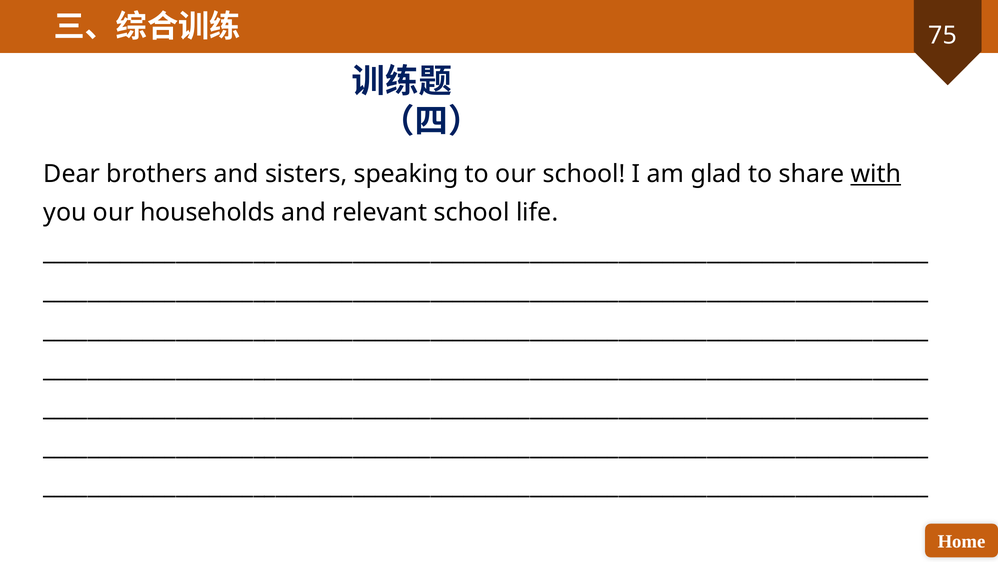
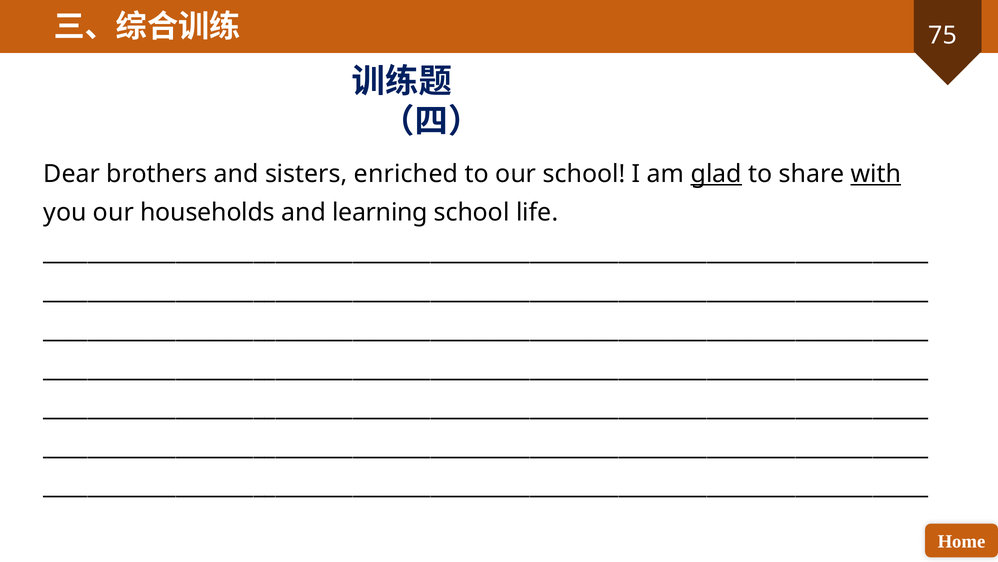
speaking: speaking -> enriched
glad underline: none -> present
relevant: relevant -> learning
